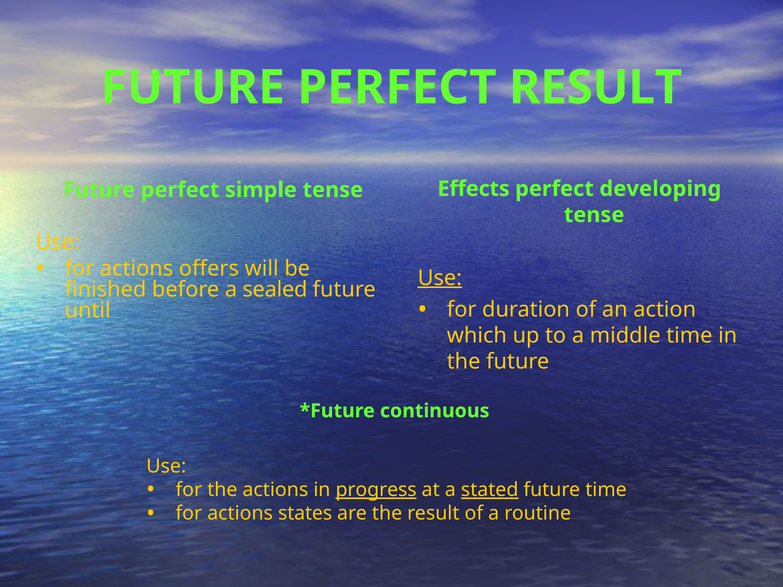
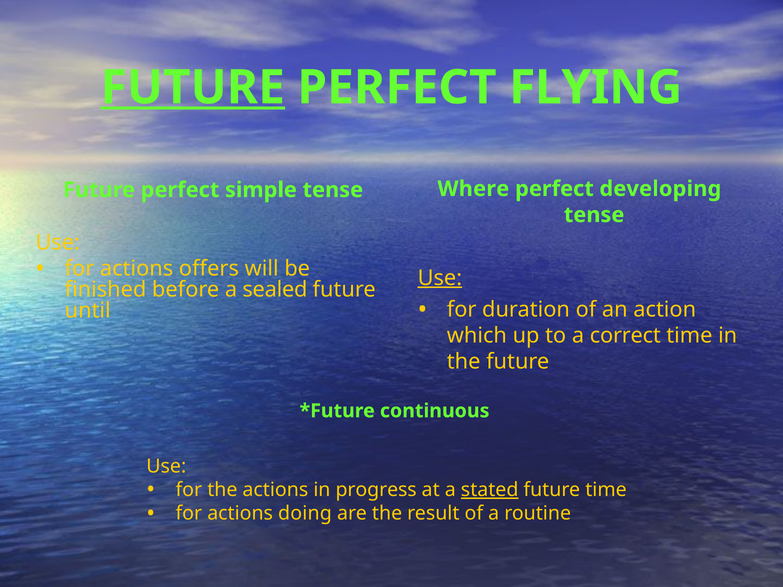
FUTURE at (193, 88) underline: none -> present
PERFECT RESULT: RESULT -> FLYING
Effects: Effects -> Where
middle: middle -> correct
progress underline: present -> none
states: states -> doing
